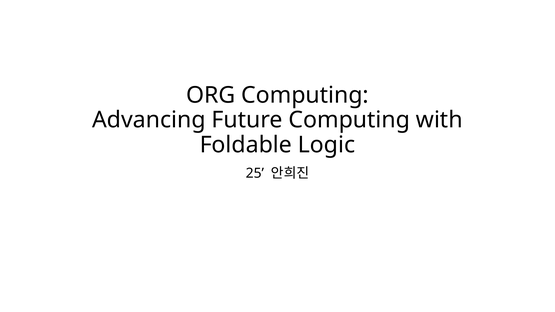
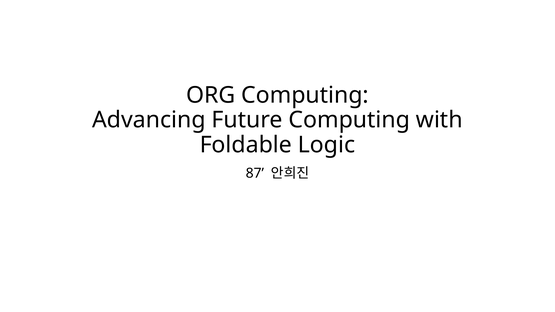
25: 25 -> 87
